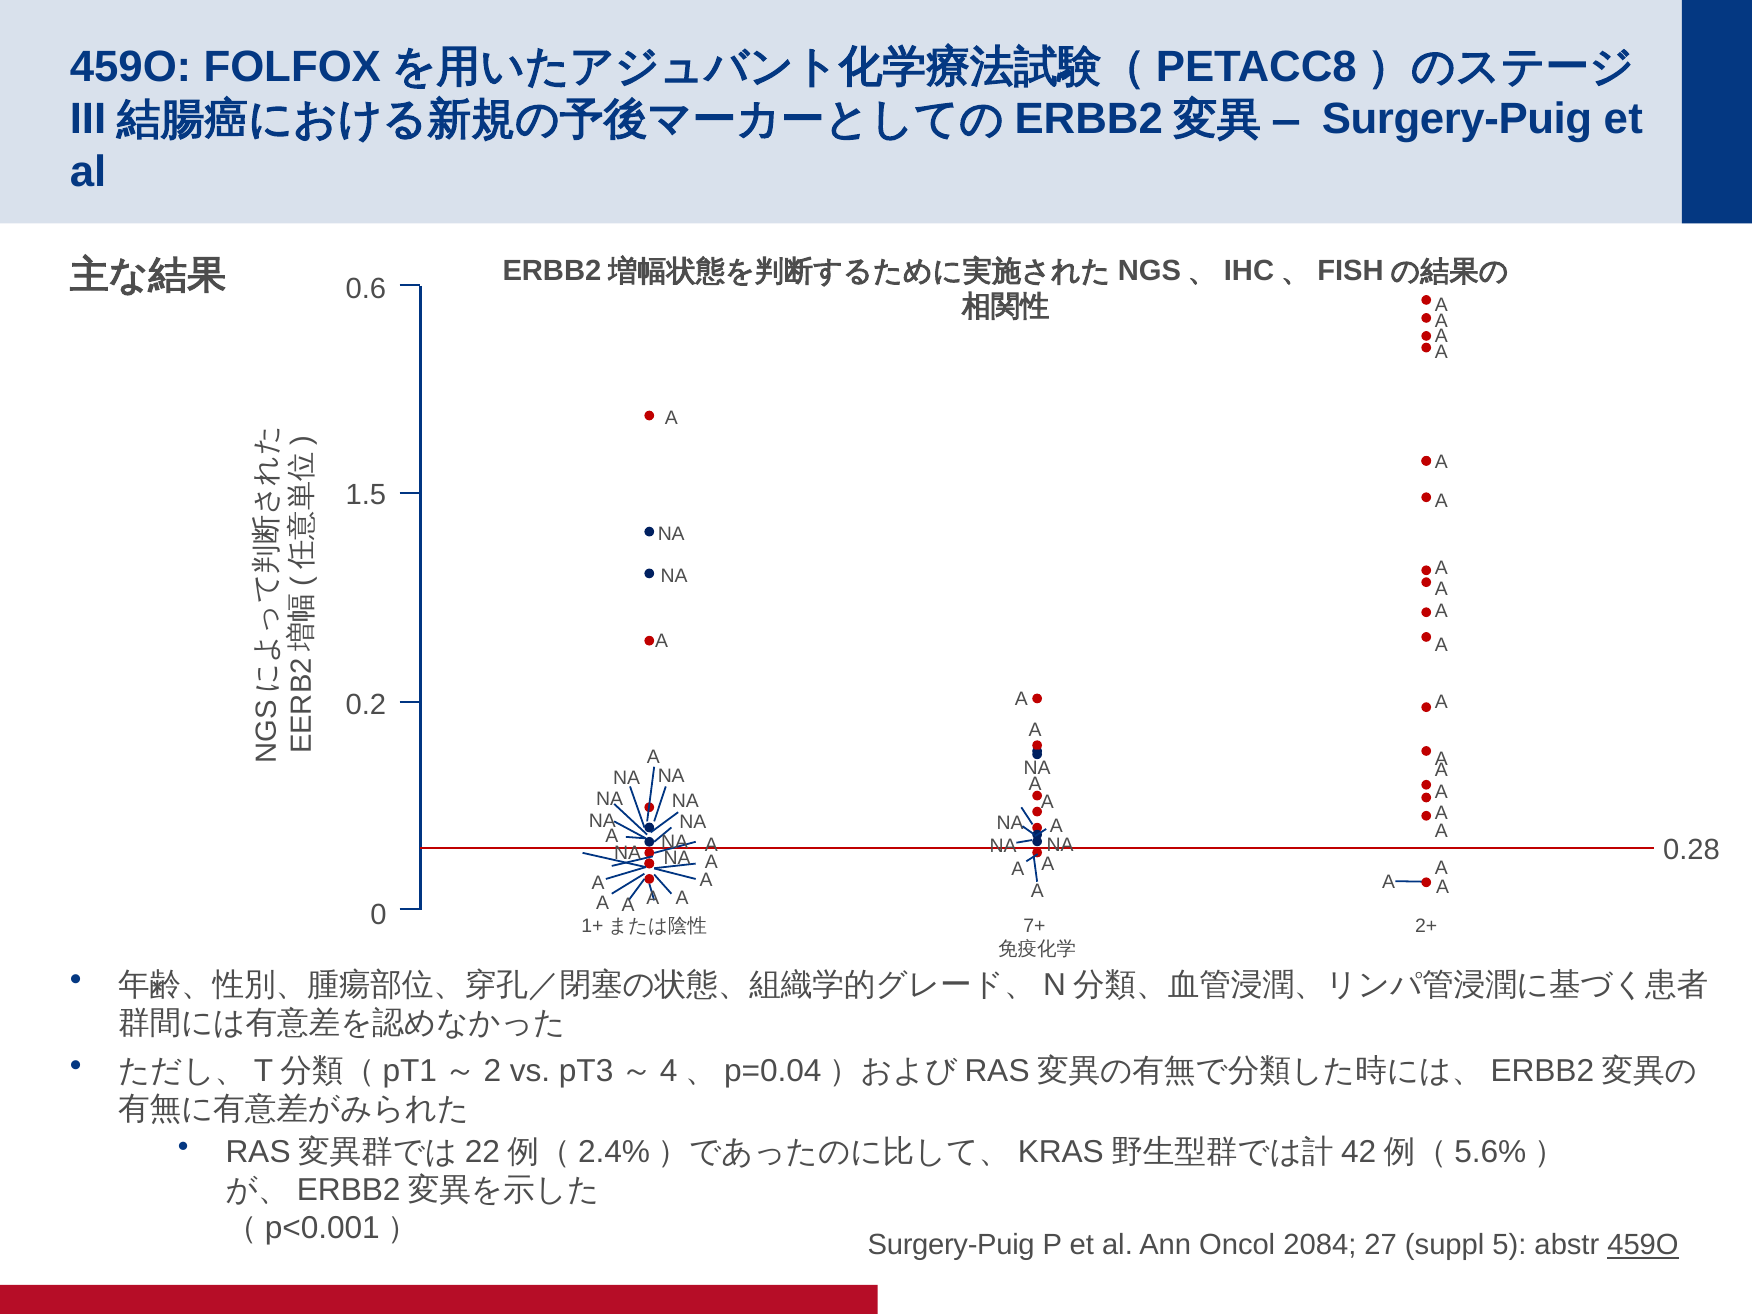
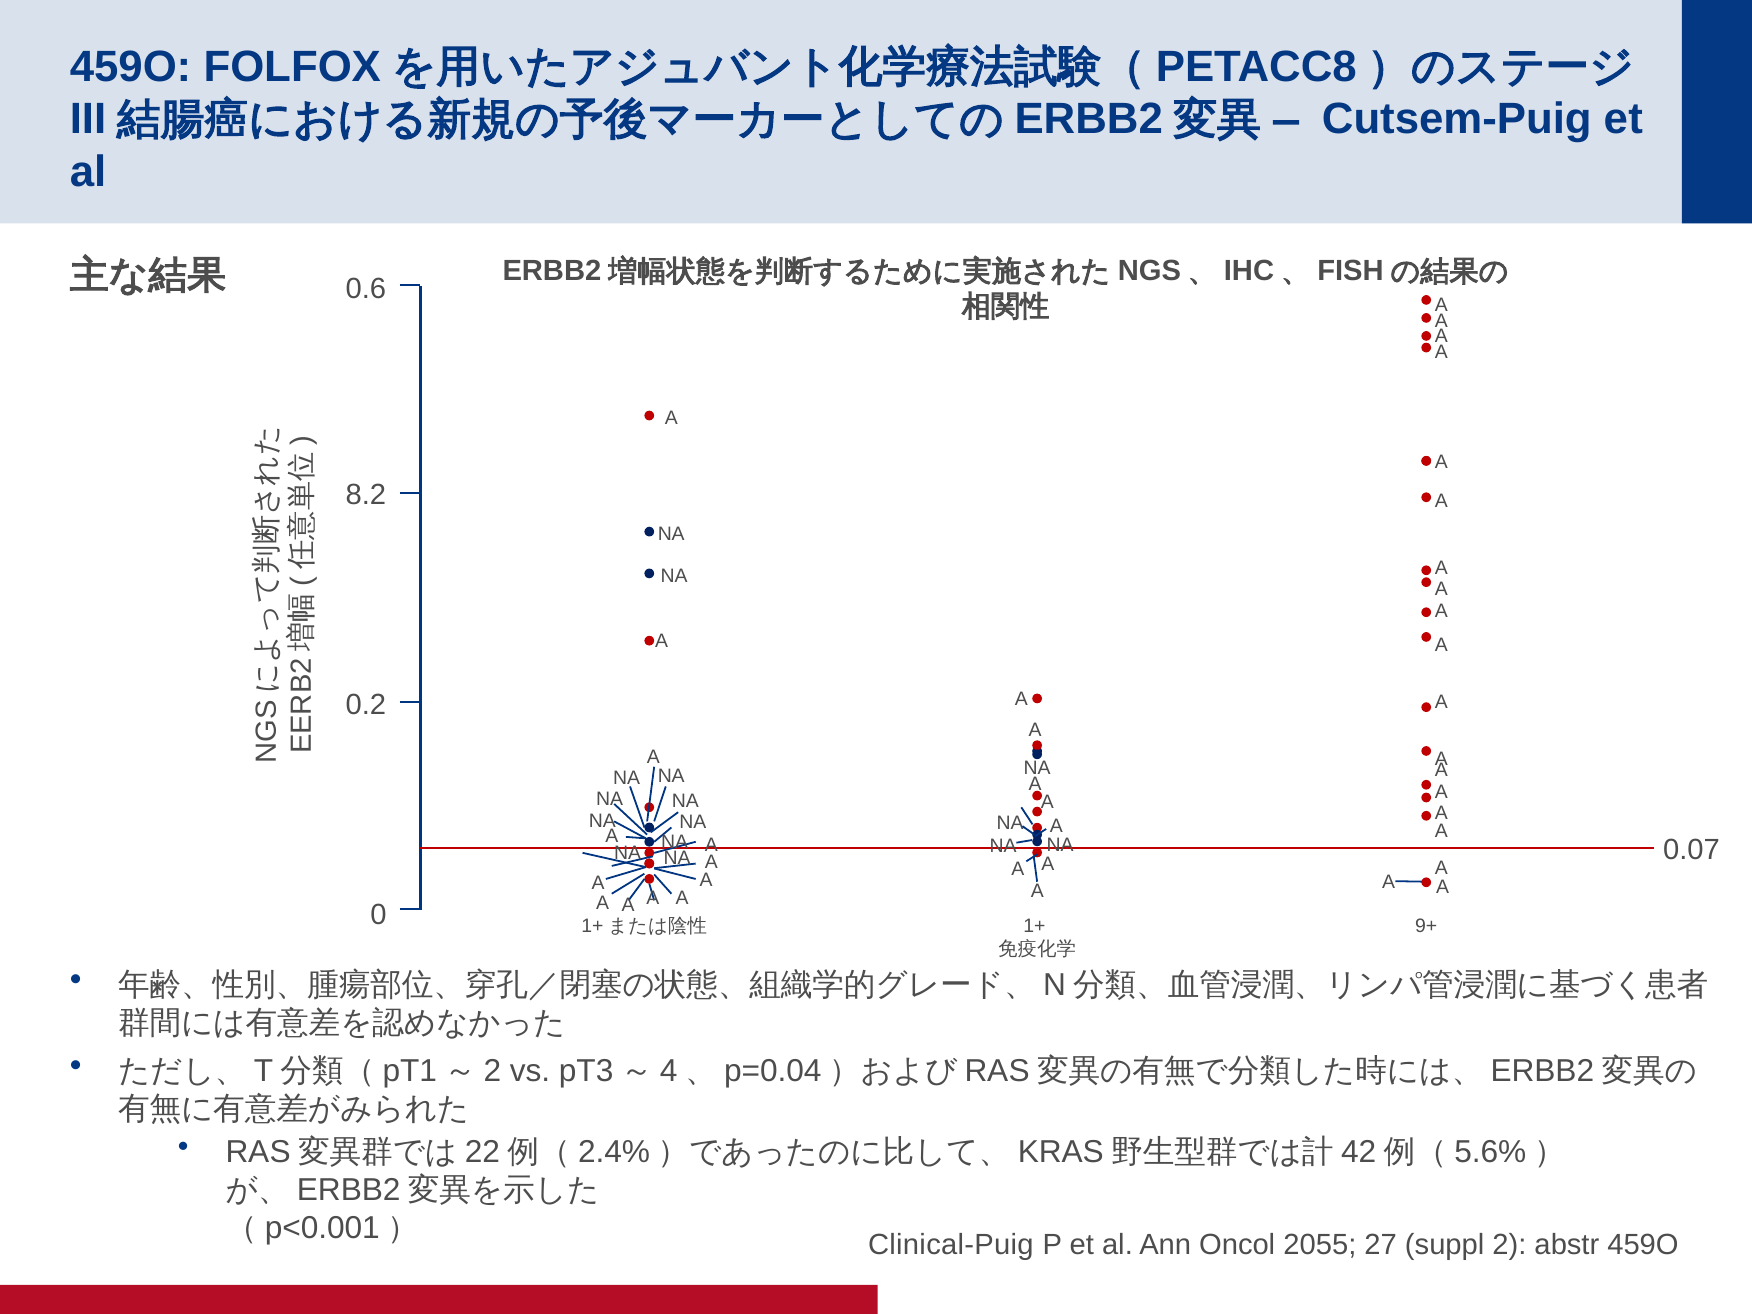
Surgery-Puig at (1457, 119): Surgery-Puig -> Cutsem-Puig
1.5: 1.5 -> 8.2
0.28: 0.28 -> 0.07
7+: 7+ -> 1+
2+: 2+ -> 9+
Surgery-Puig at (951, 1245): Surgery-Puig -> Clinical-Puig
2084: 2084 -> 2055
suppl 5: 5 -> 2
459O at (1643, 1245) underline: present -> none
